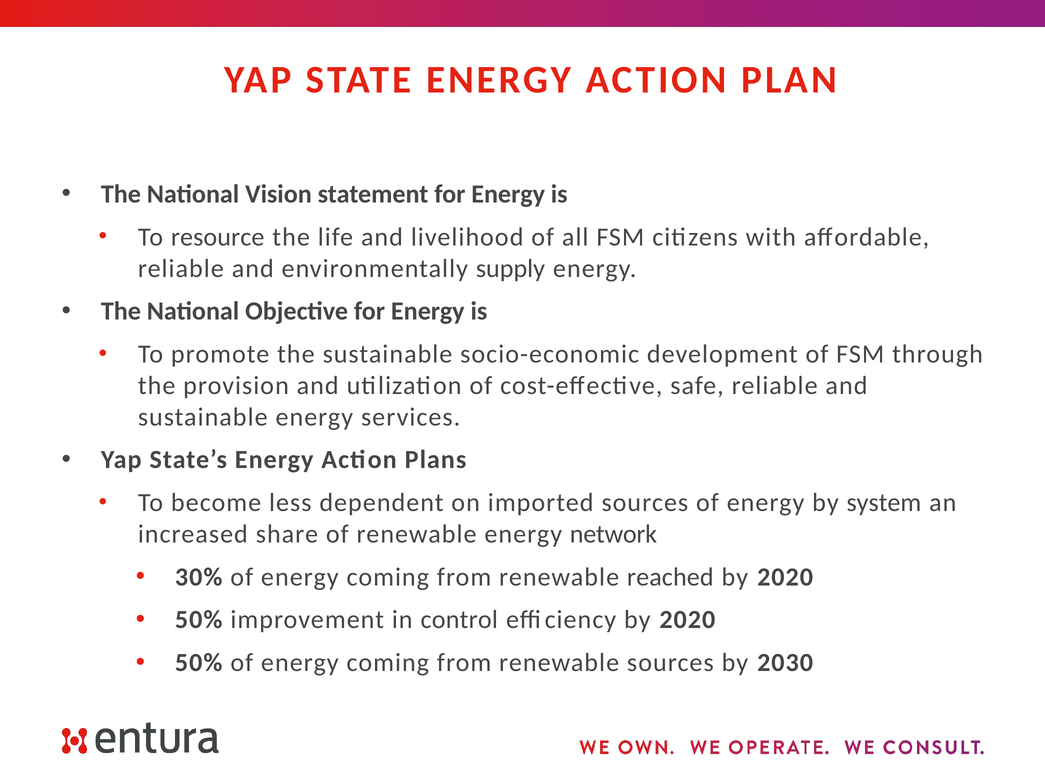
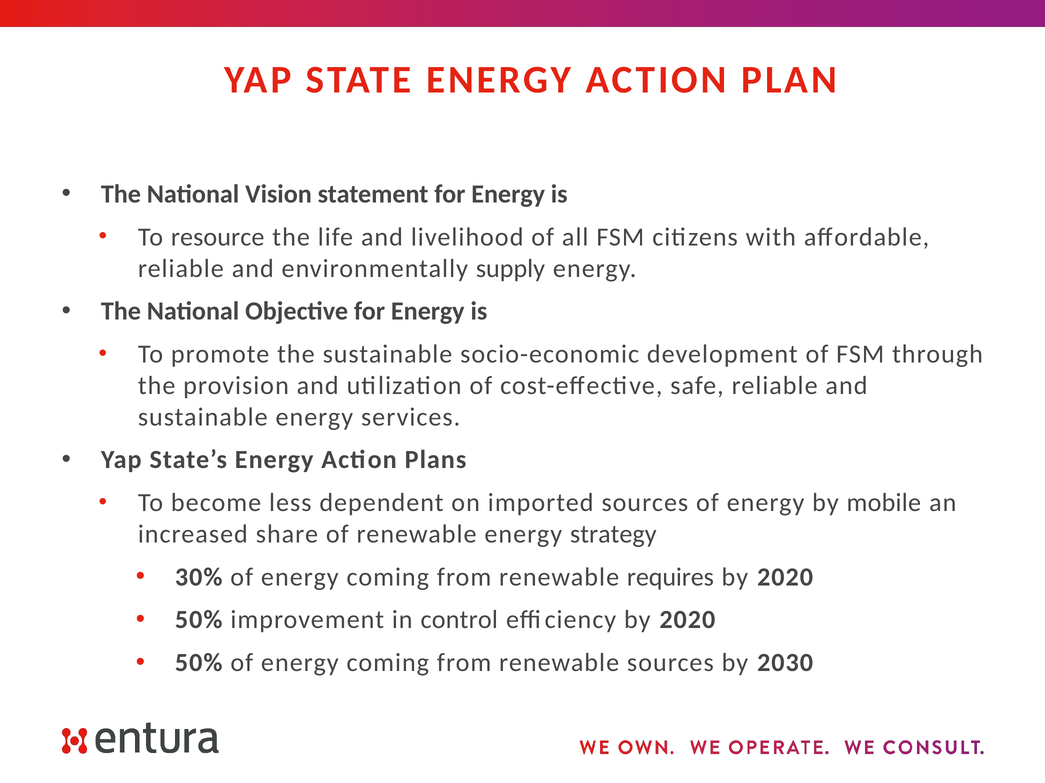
system: system -> mobile
network: network -> strategy
reached: reached -> requires
